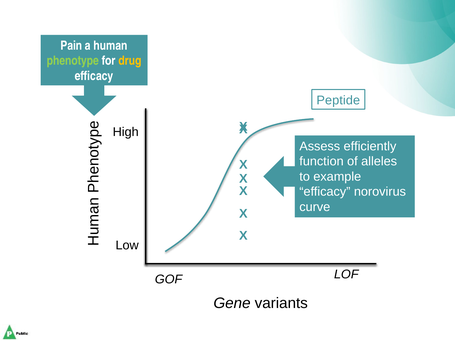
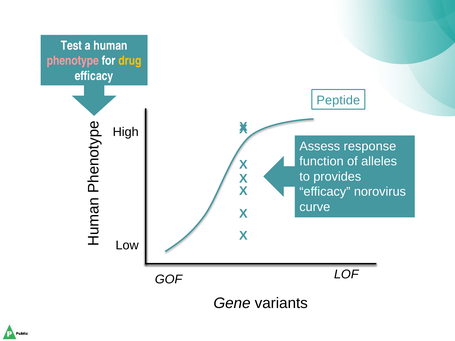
Pain: Pain -> Test
phenotype colour: light green -> pink
efficiently: efficiently -> response
example: example -> provides
